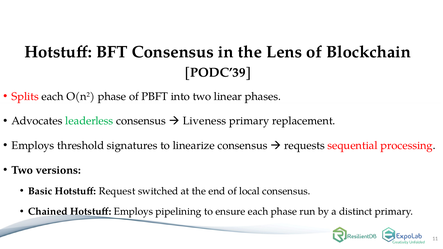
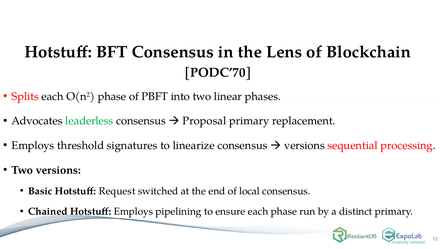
PODC’39: PODC’39 -> PODC’70
Liveness: Liveness -> Proposal
requests at (304, 146): requests -> versions
